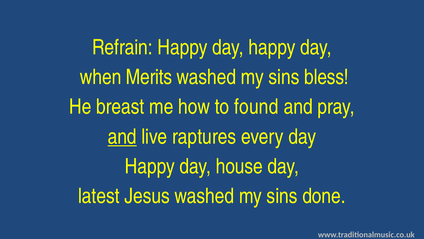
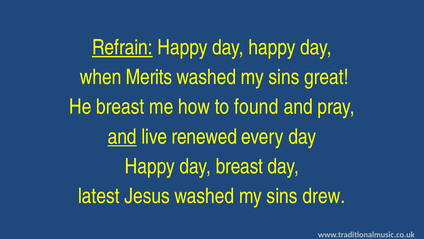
Refrain underline: none -> present
bless: bless -> great
raptures: raptures -> renewed
day house: house -> breast
done: done -> drew
